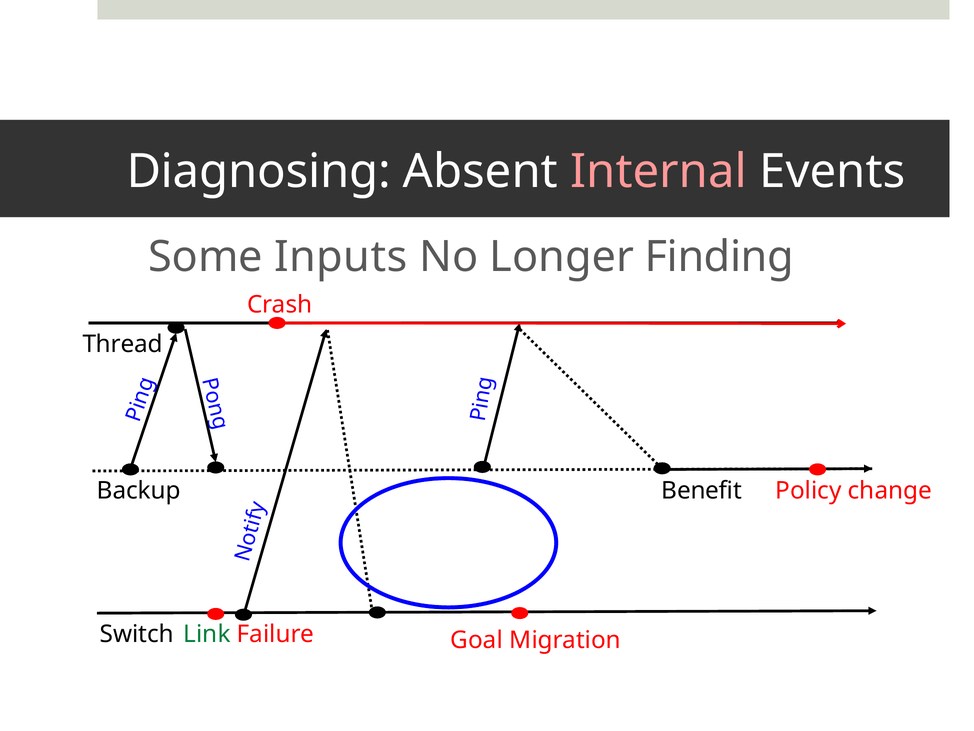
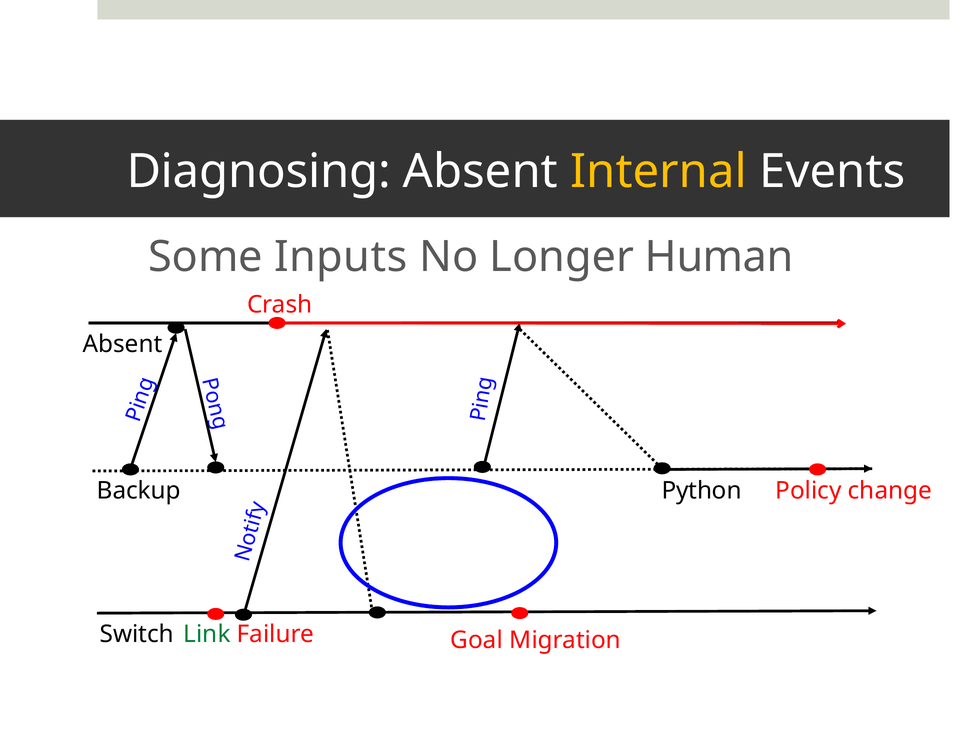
Internal colour: pink -> yellow
Finding: Finding -> Human
Thread at (123, 344): Thread -> Absent
Benefit: Benefit -> Python
